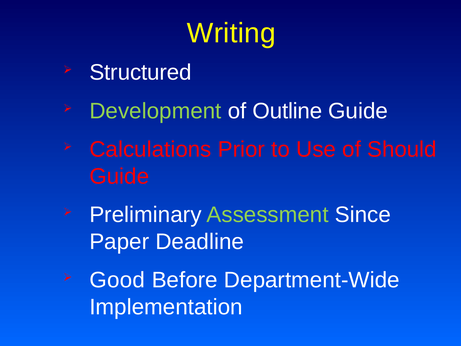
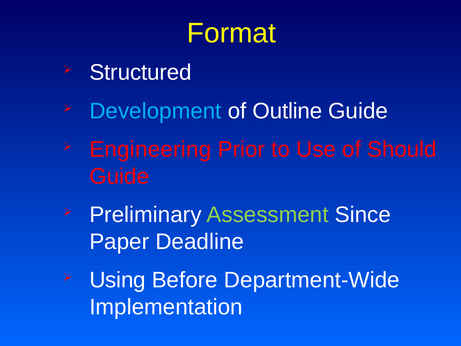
Writing: Writing -> Format
Development colour: light green -> light blue
Calculations: Calculations -> Engineering
Good: Good -> Using
